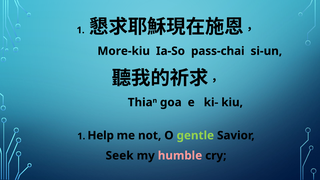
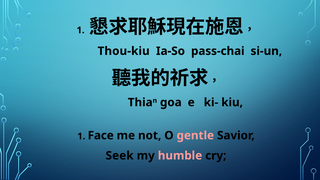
More-kiu: More-kiu -> Thou-kiu
Help: Help -> Face
gentle colour: light green -> pink
